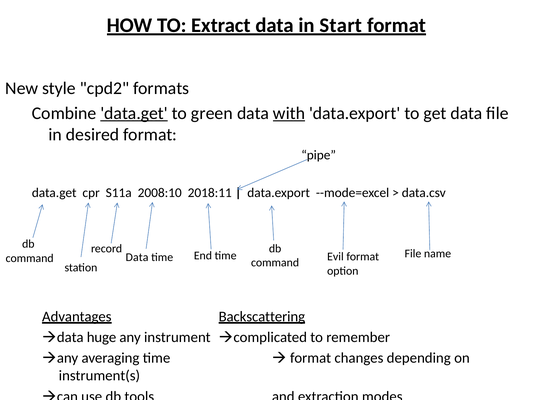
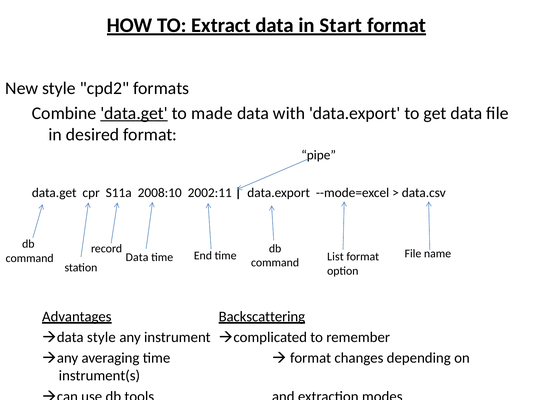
green: green -> made
with underline: present -> none
2018:11: 2018:11 -> 2002:11
Evil: Evil -> List
data huge: huge -> style
